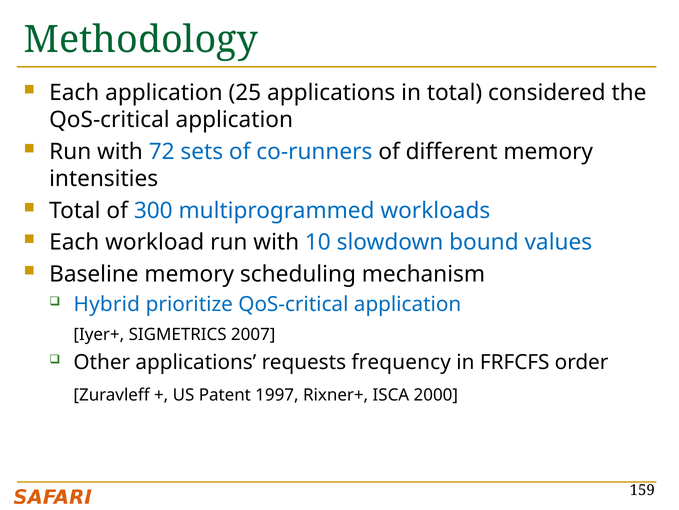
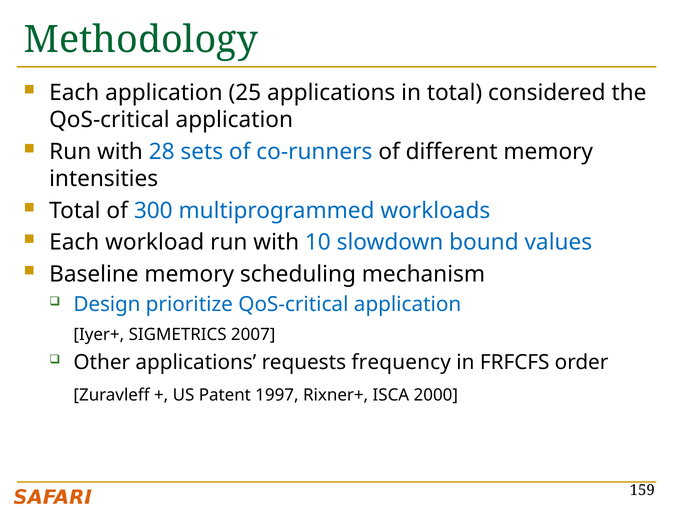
72: 72 -> 28
Hybrid: Hybrid -> Design
